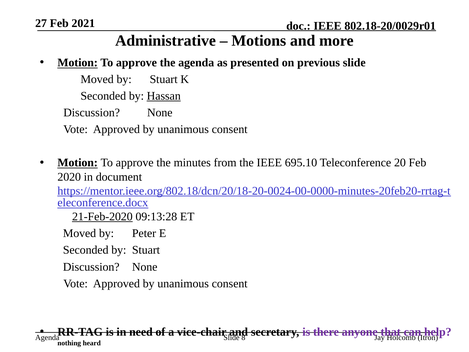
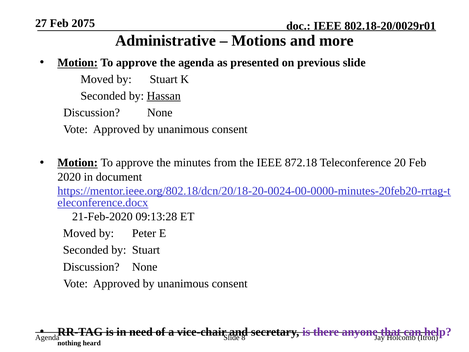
2021: 2021 -> 2075
695.10: 695.10 -> 872.18
21-Feb-2020 underline: present -> none
